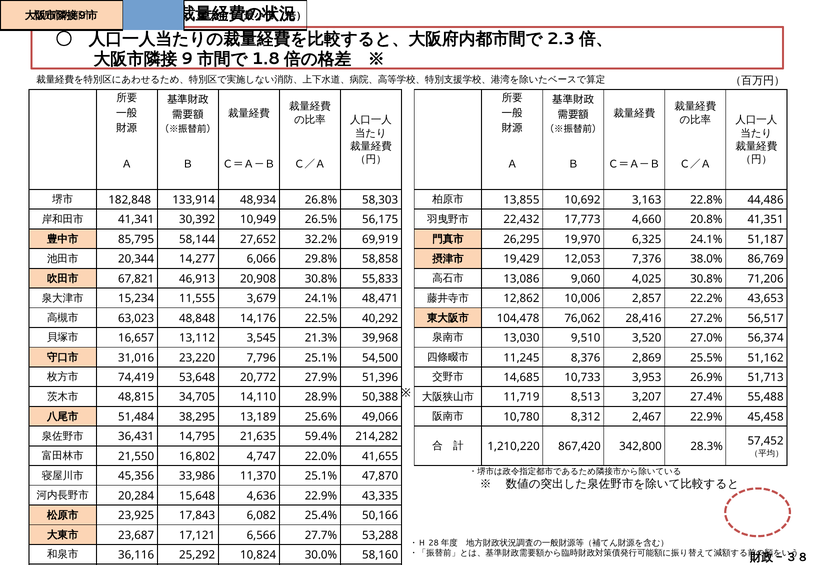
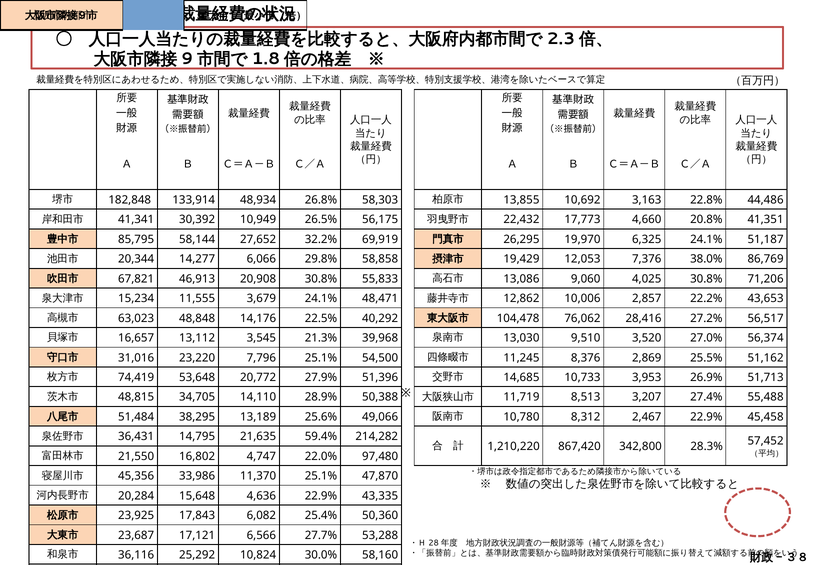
41,655: 41,655 -> 97,480
50,166: 50,166 -> 50,360
